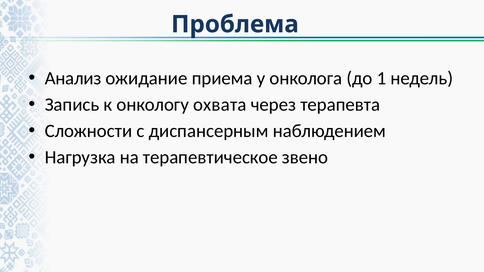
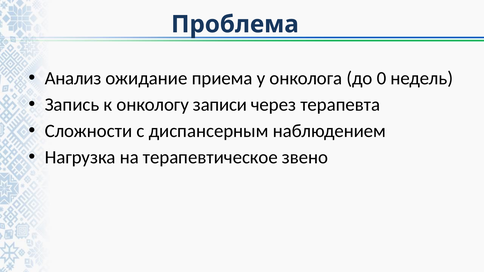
1: 1 -> 0
охвата: охвата -> записи
